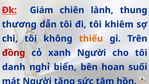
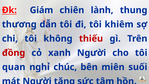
thiếu colour: orange -> red
danh: danh -> quan
biển: biển -> chúc
hoan: hoan -> miên
